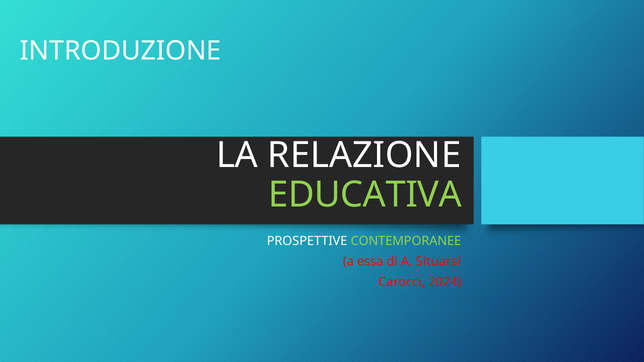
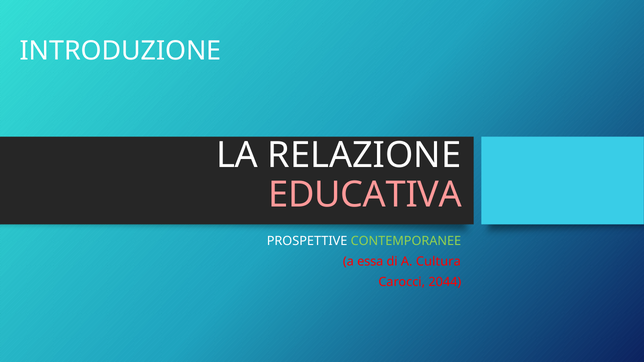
EDUCATIVA colour: light green -> pink
Situarsi: Situarsi -> Cultura
2024: 2024 -> 2044
